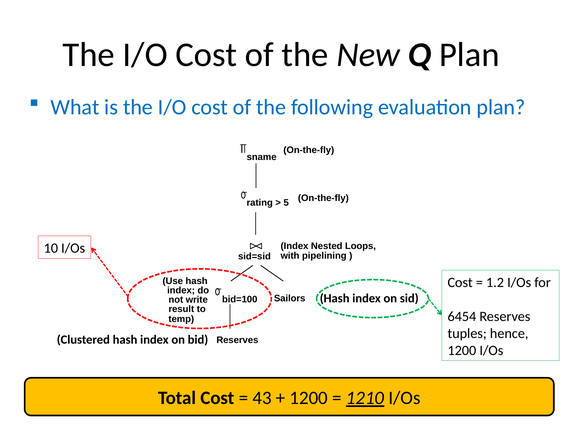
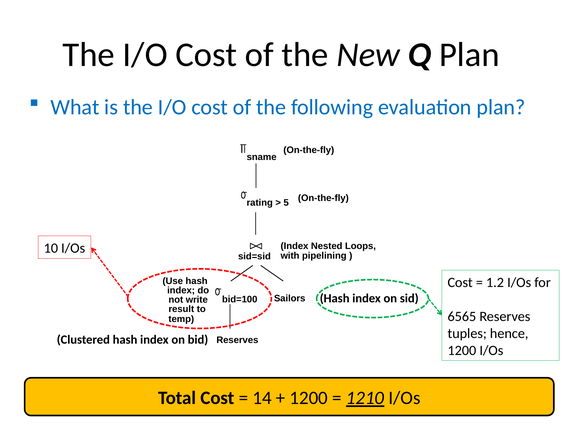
6454: 6454 -> 6565
43: 43 -> 14
